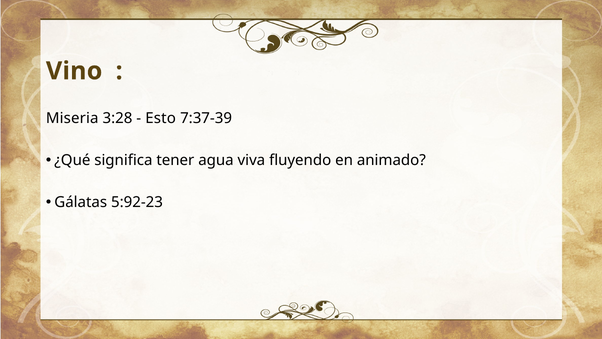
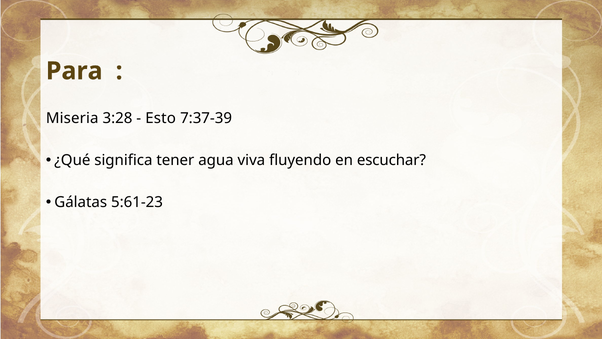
Vino: Vino -> Para
animado: animado -> escuchar
5:92-23: 5:92-23 -> 5:61-23
